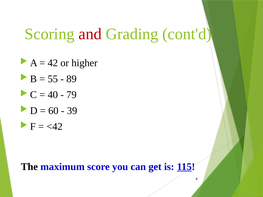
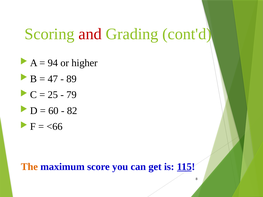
42: 42 -> 94
55: 55 -> 47
40: 40 -> 25
39: 39 -> 82
<42: <42 -> <66
The colour: black -> orange
